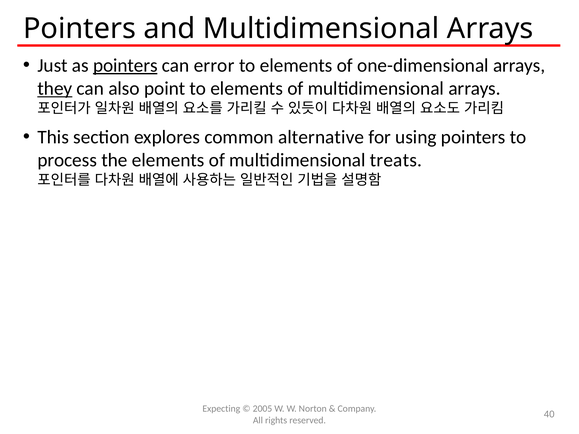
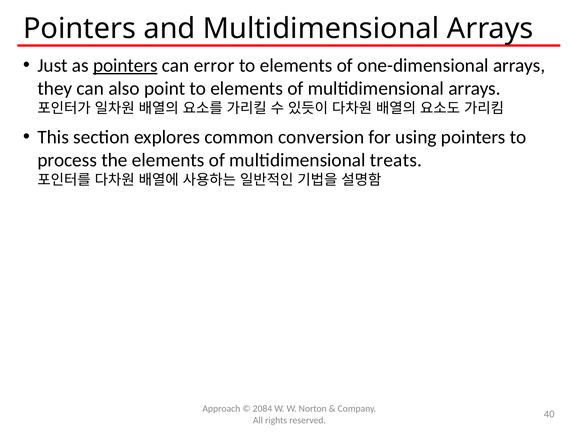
they underline: present -> none
alternative: alternative -> conversion
Expecting: Expecting -> Approach
2005: 2005 -> 2084
